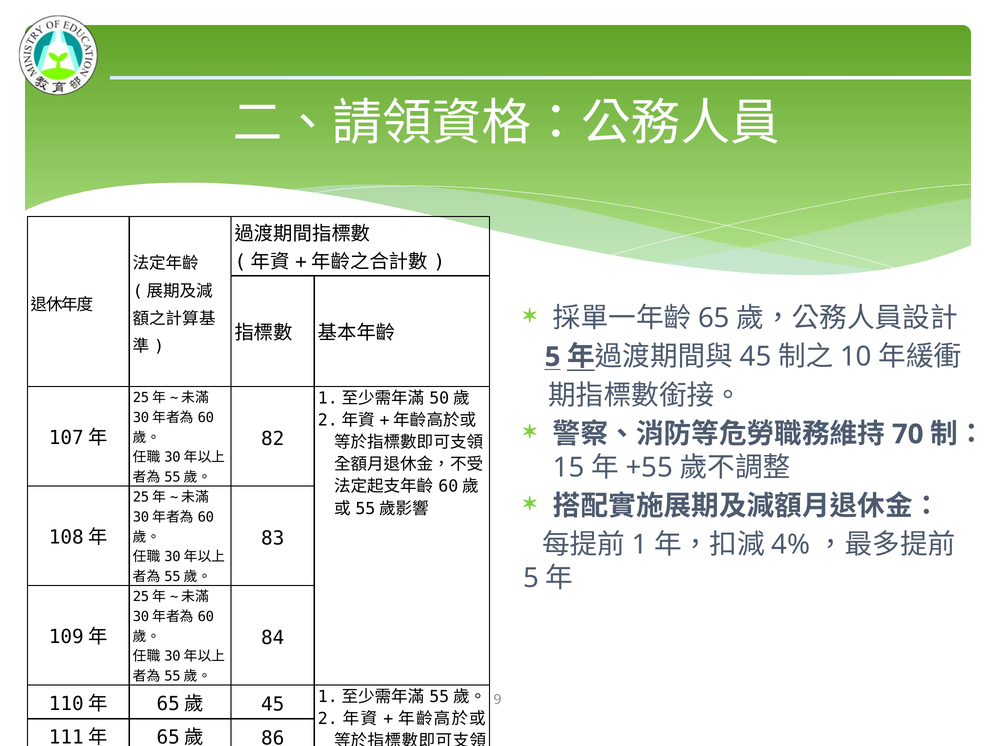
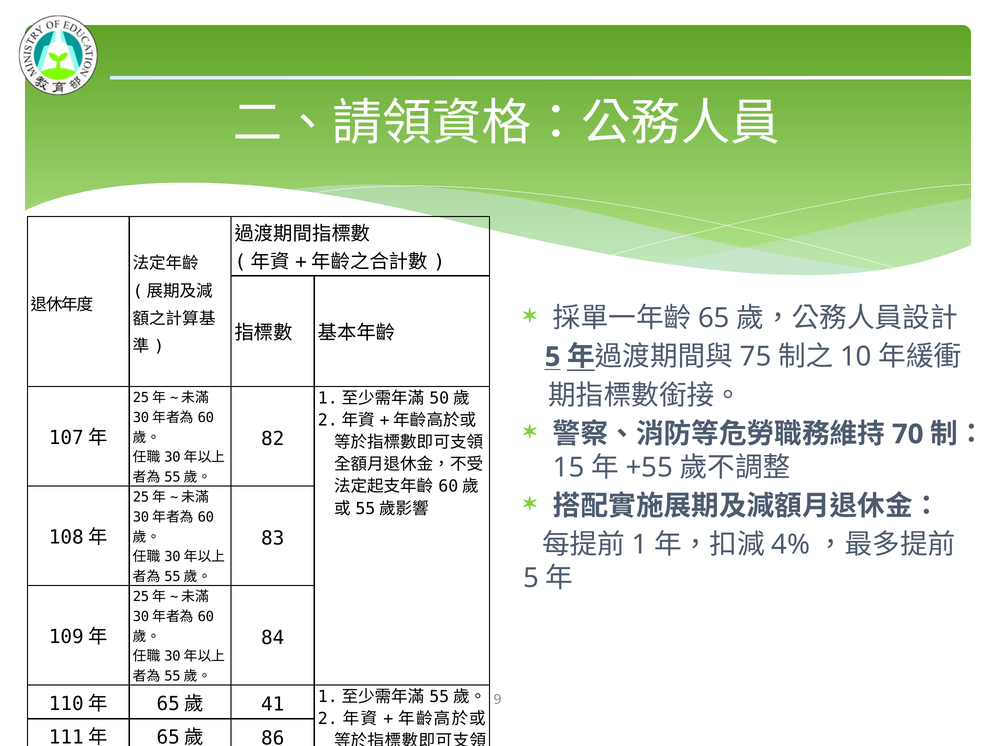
45 at (756, 357): 45 -> 75
45 at (273, 705): 45 -> 41
